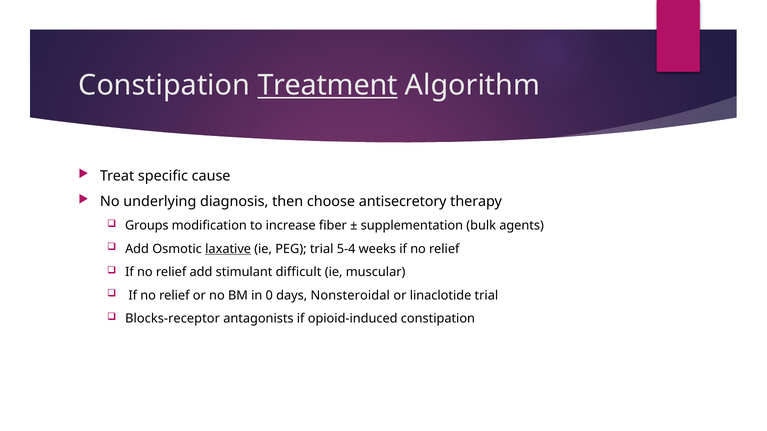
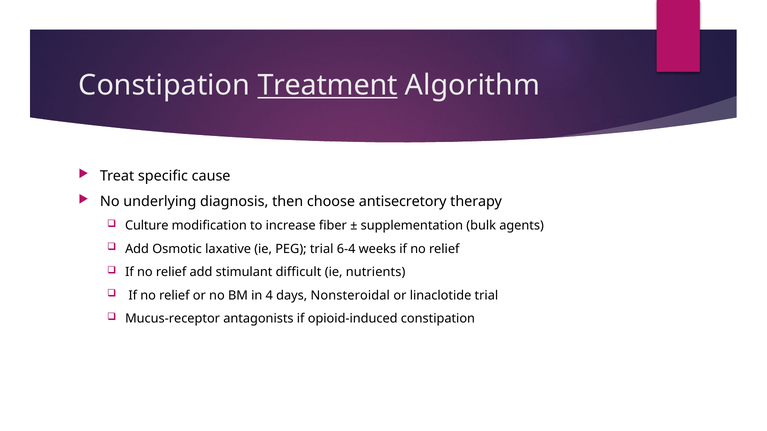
Groups: Groups -> Culture
laxative underline: present -> none
5-4: 5-4 -> 6-4
muscular: muscular -> nutrients
0: 0 -> 4
Blocks-receptor: Blocks-receptor -> Mucus-receptor
